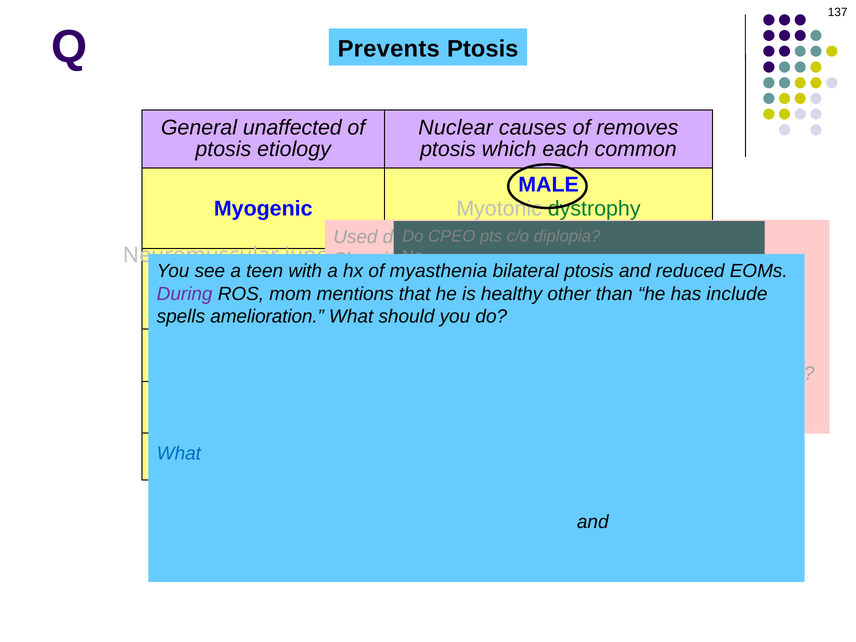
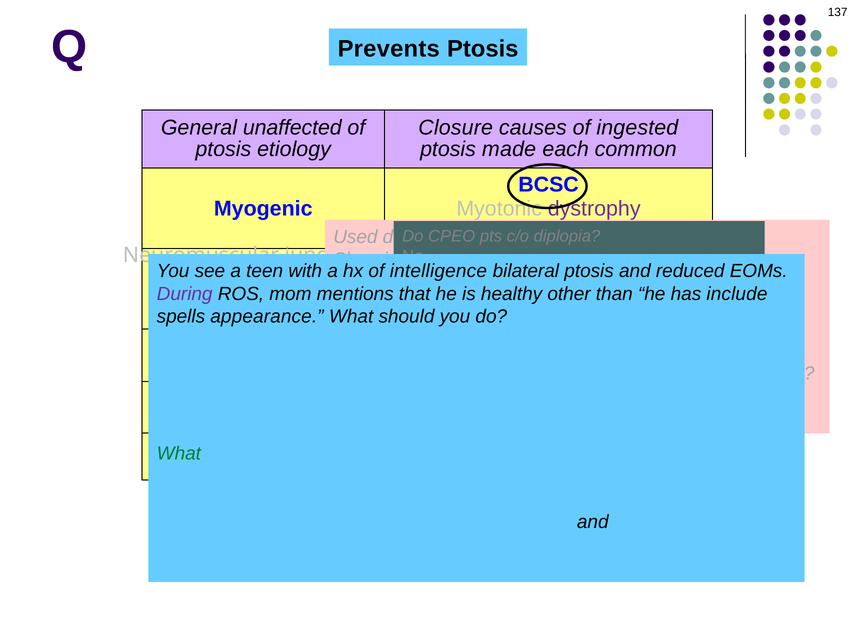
Nuclear: Nuclear -> Closure
removes: removes -> ingested
ptosis which: which -> made
MALE: MALE -> BCSC
dystrophy colour: green -> purple
myasthenia: myasthenia -> intelligence
amelioration: amelioration -> appearance
What at (179, 454) colour: blue -> green
